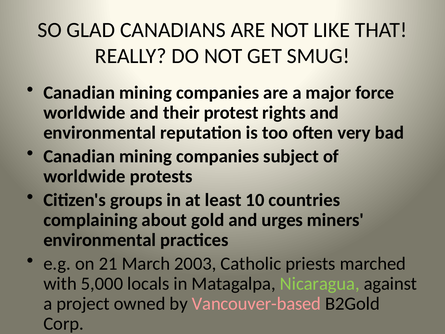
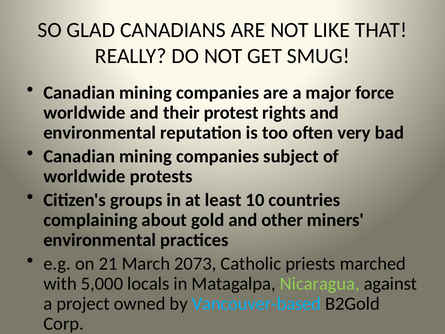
urges: urges -> other
2003: 2003 -> 2073
Vancouver-based colour: pink -> light blue
